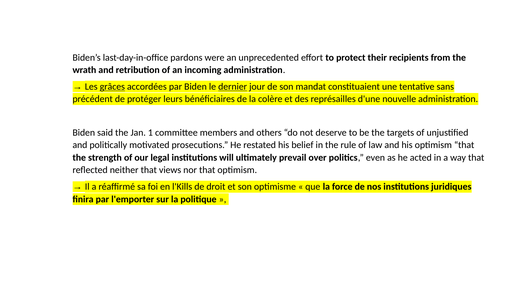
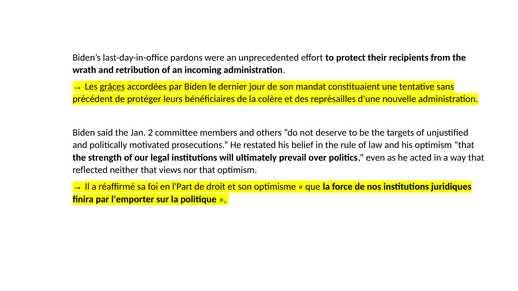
dernier underline: present -> none
1: 1 -> 2
l'Kills: l'Kills -> l'Part
